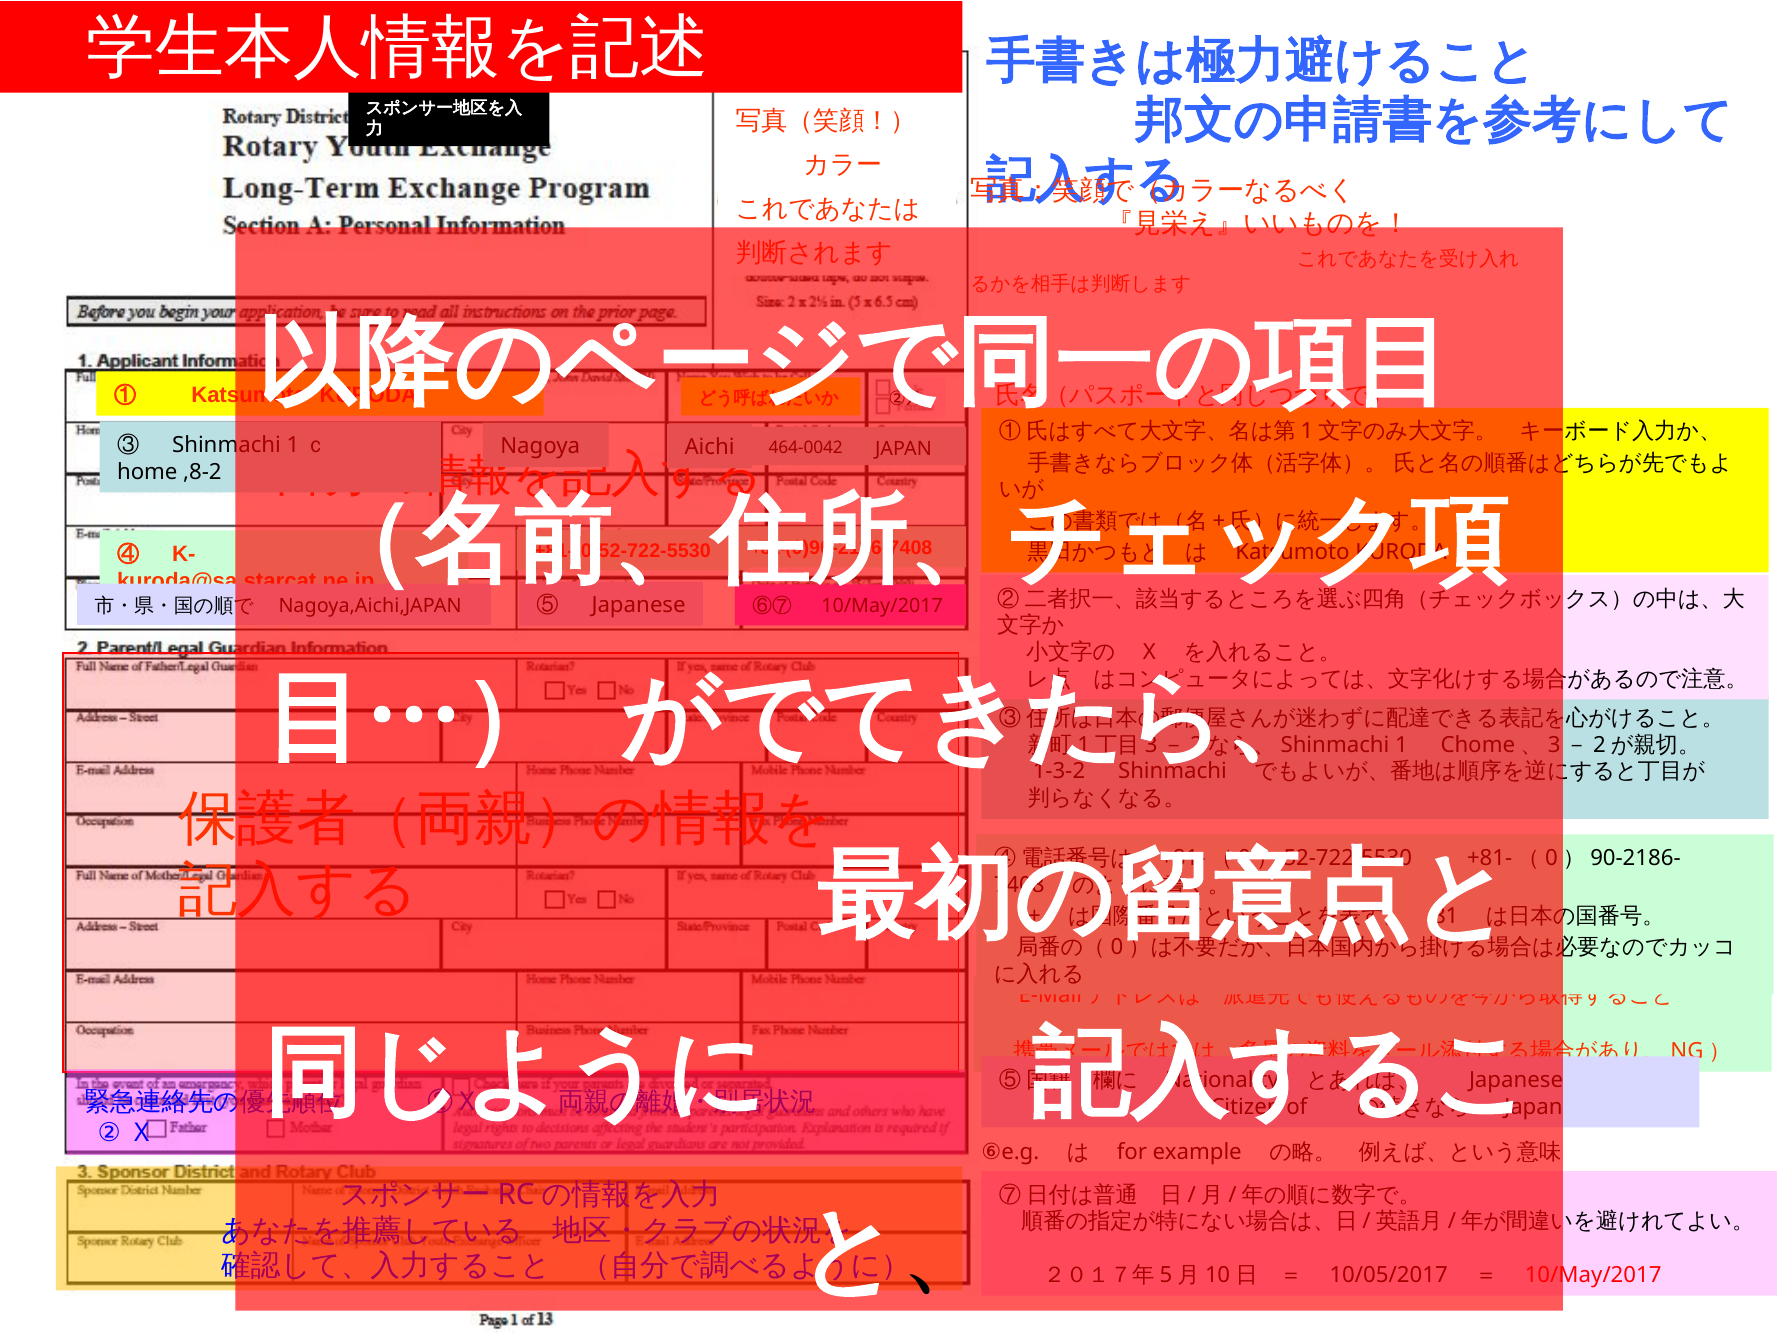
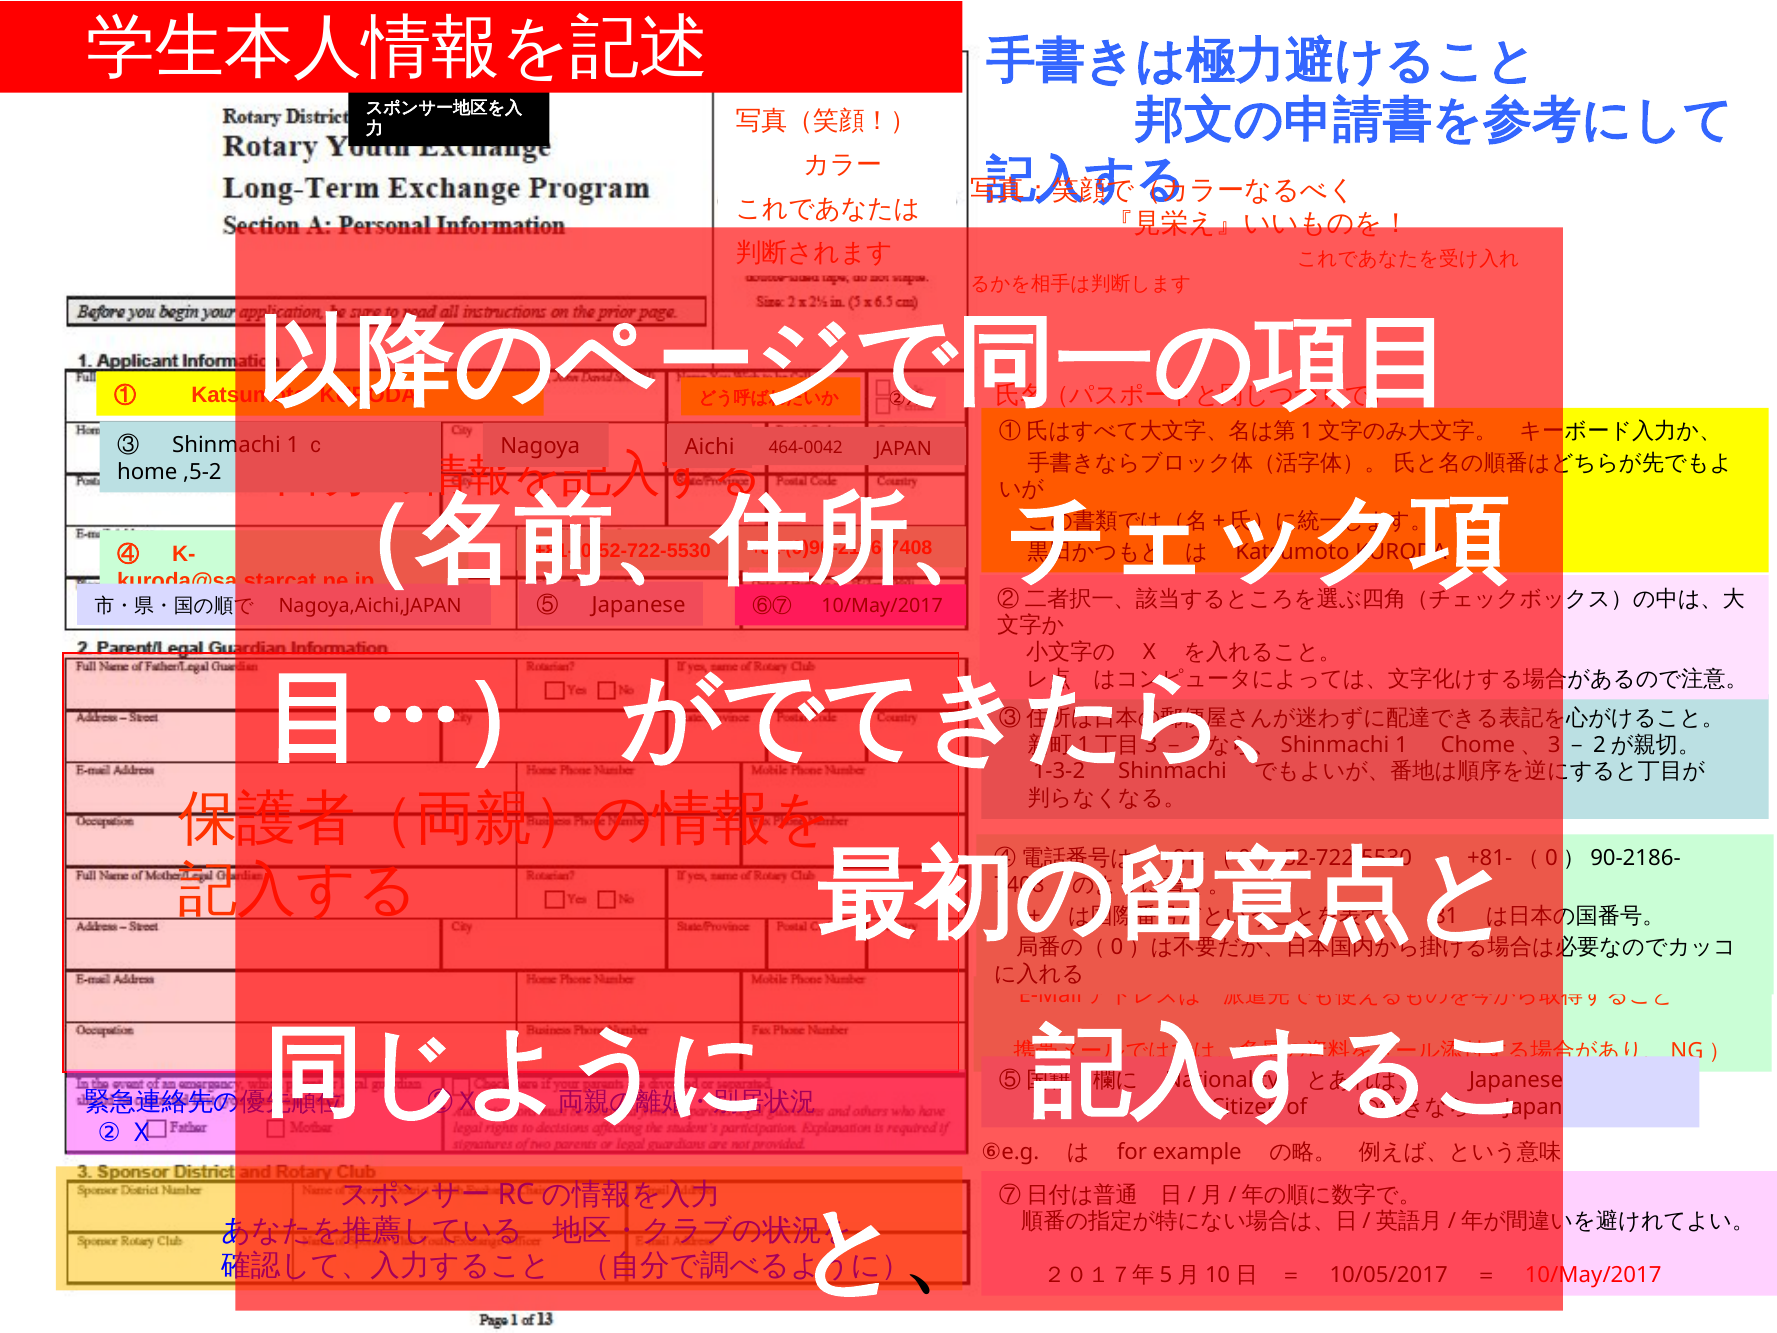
,8-2: ,8-2 -> ,5-2
